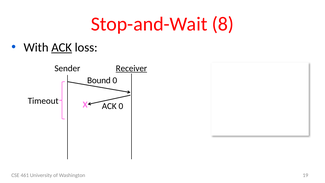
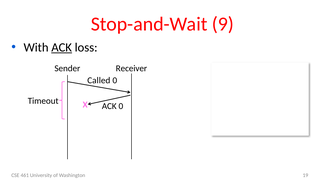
8: 8 -> 9
Receiver underline: present -> none
Bound: Bound -> Called
